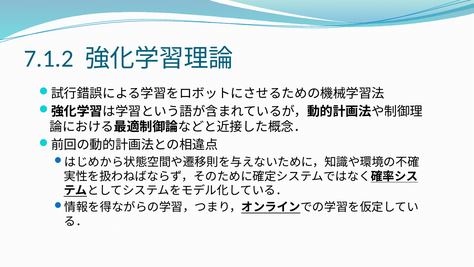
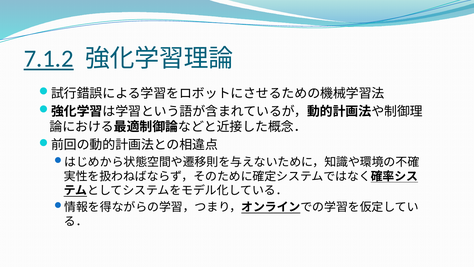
7.1.2 underline: none -> present
